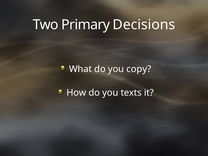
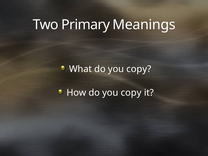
Decisions: Decisions -> Meanings
How do you texts: texts -> copy
